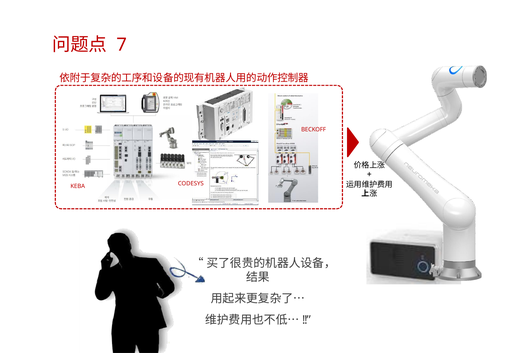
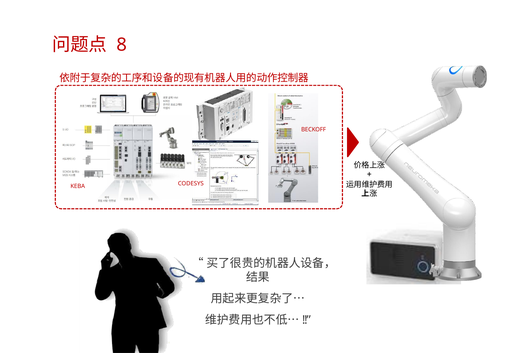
7: 7 -> 8
